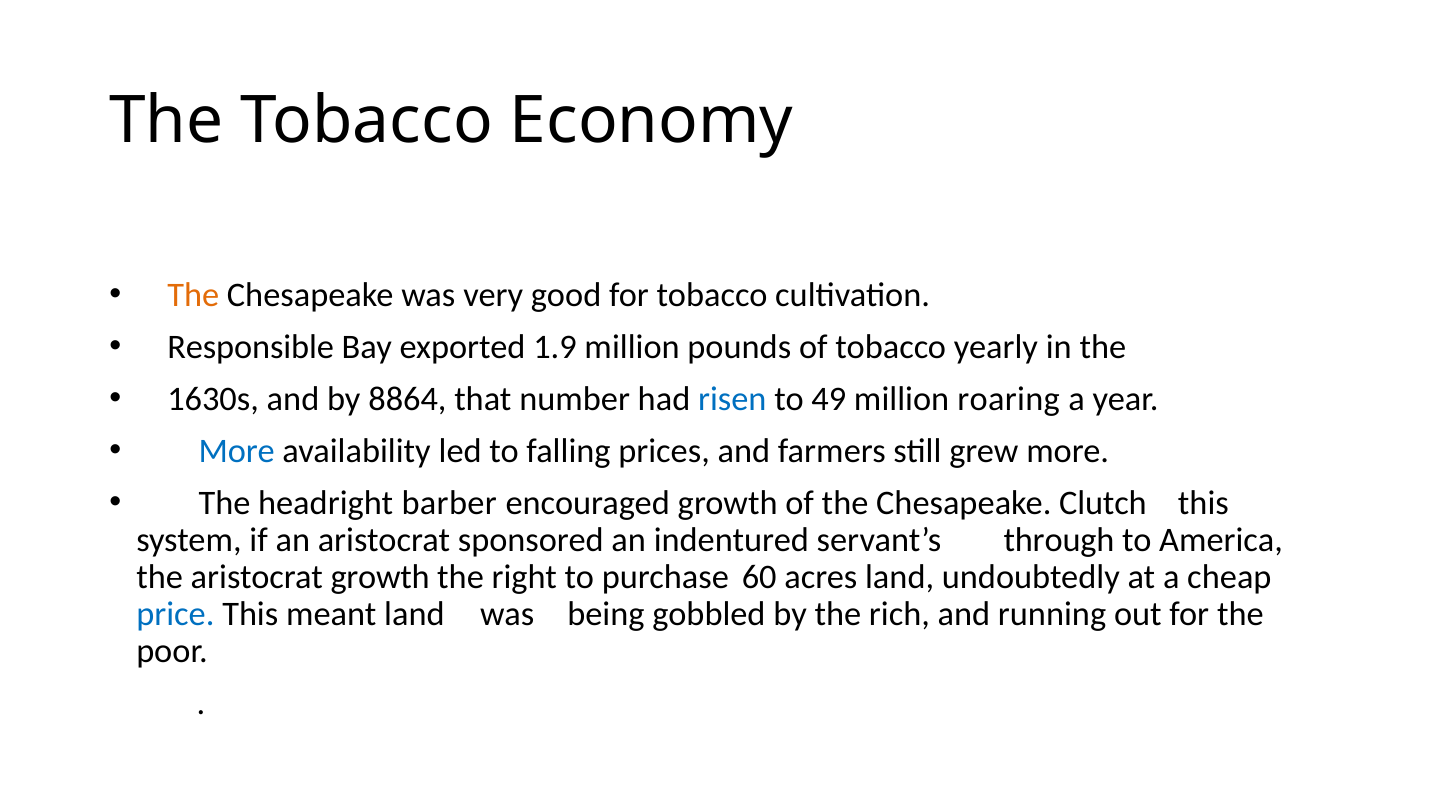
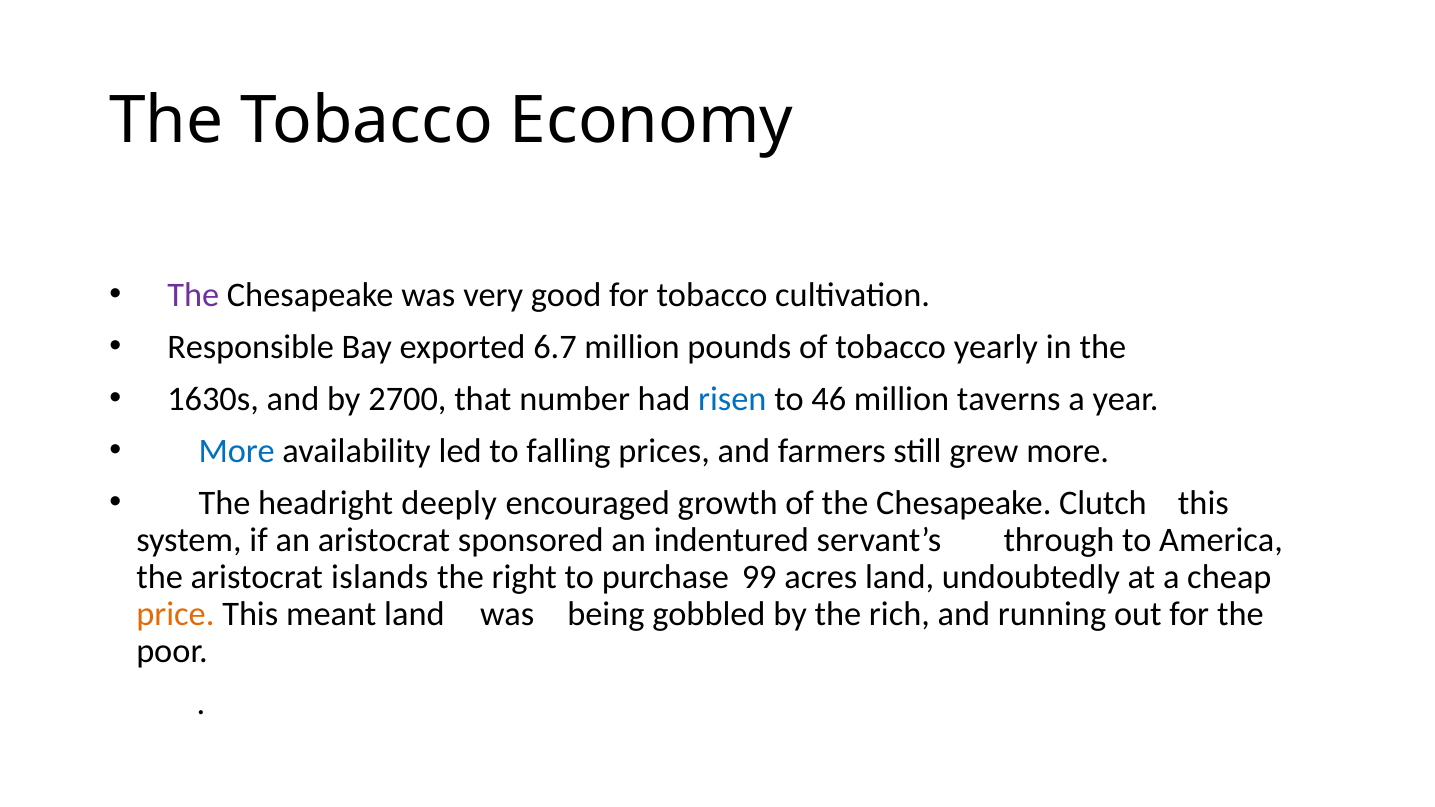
The at (193, 295) colour: orange -> purple
1.9: 1.9 -> 6.7
8864: 8864 -> 2700
49: 49 -> 46
roaring: roaring -> taverns
barber: barber -> deeply
aristocrat growth: growth -> islands
60: 60 -> 99
price colour: blue -> orange
